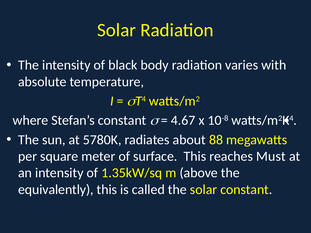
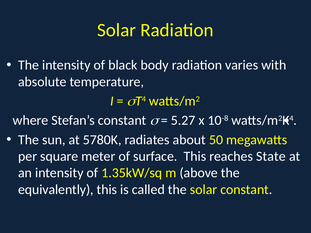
4.67: 4.67 -> 5.27
88: 88 -> 50
Must: Must -> State
